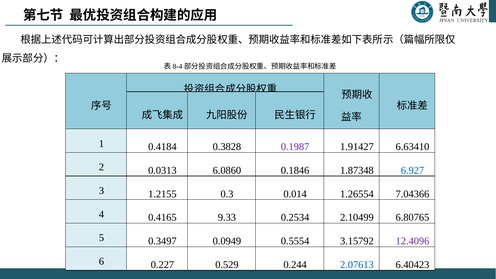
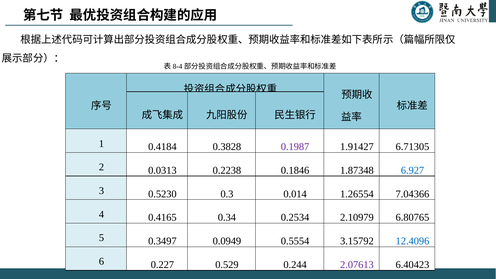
6.63410: 6.63410 -> 6.71305
6.0860: 6.0860 -> 0.2238
1.2155: 1.2155 -> 0.5230
9.33: 9.33 -> 0.34
2.10499: 2.10499 -> 2.10979
12.4096 colour: purple -> blue
2.07613 colour: blue -> purple
